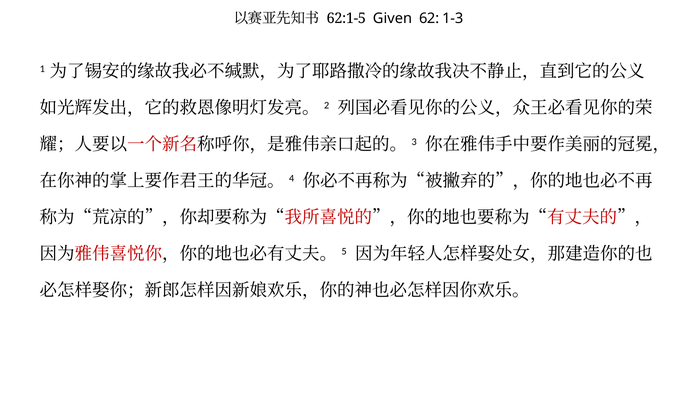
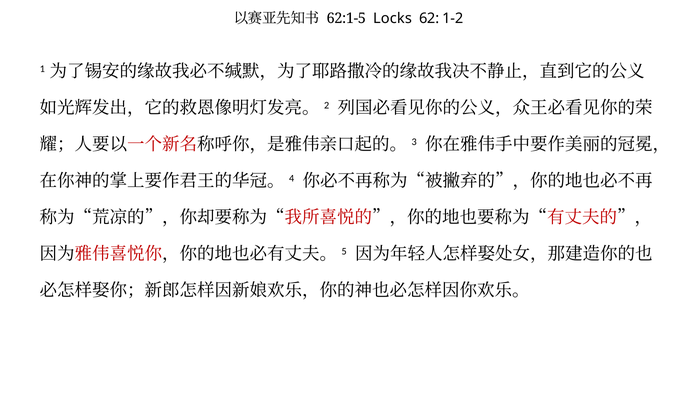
Given: Given -> Locks
1-3: 1-3 -> 1-2
